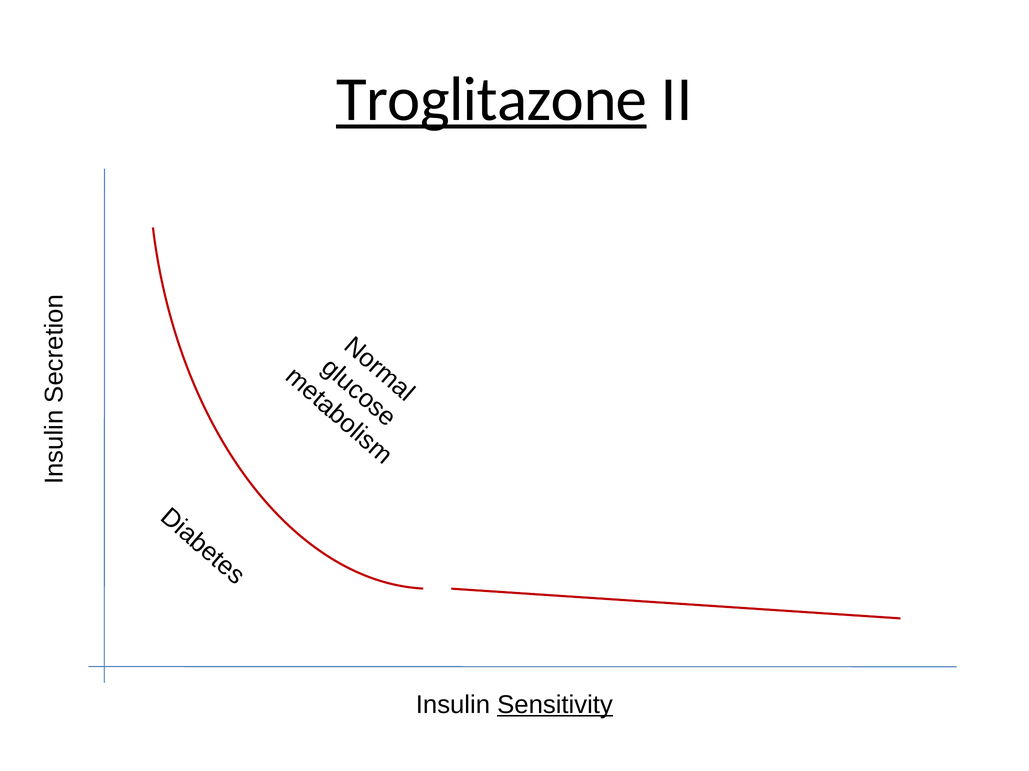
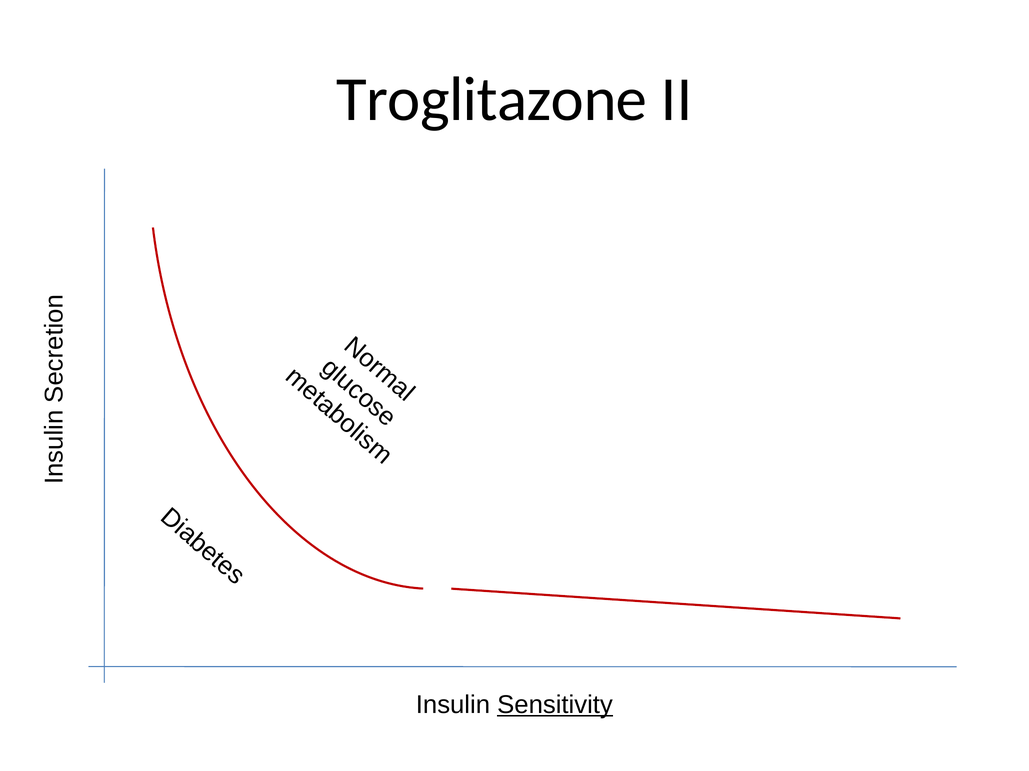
Troglitazone underline: present -> none
